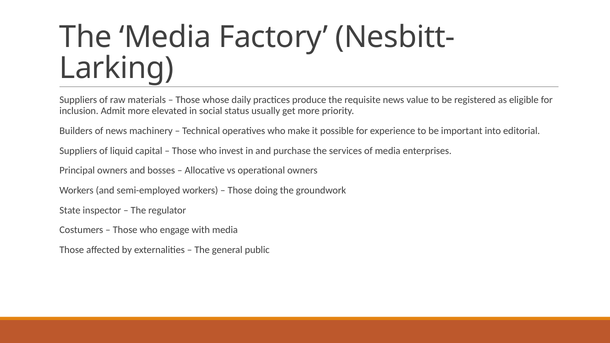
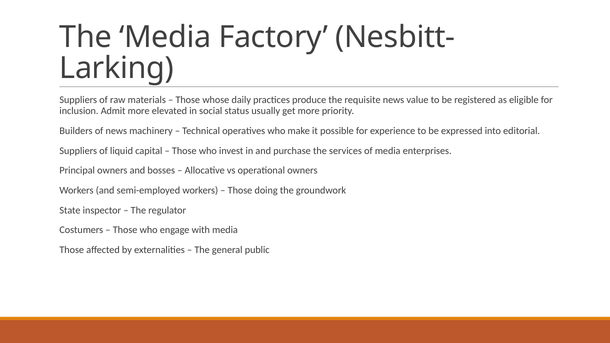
important: important -> expressed
